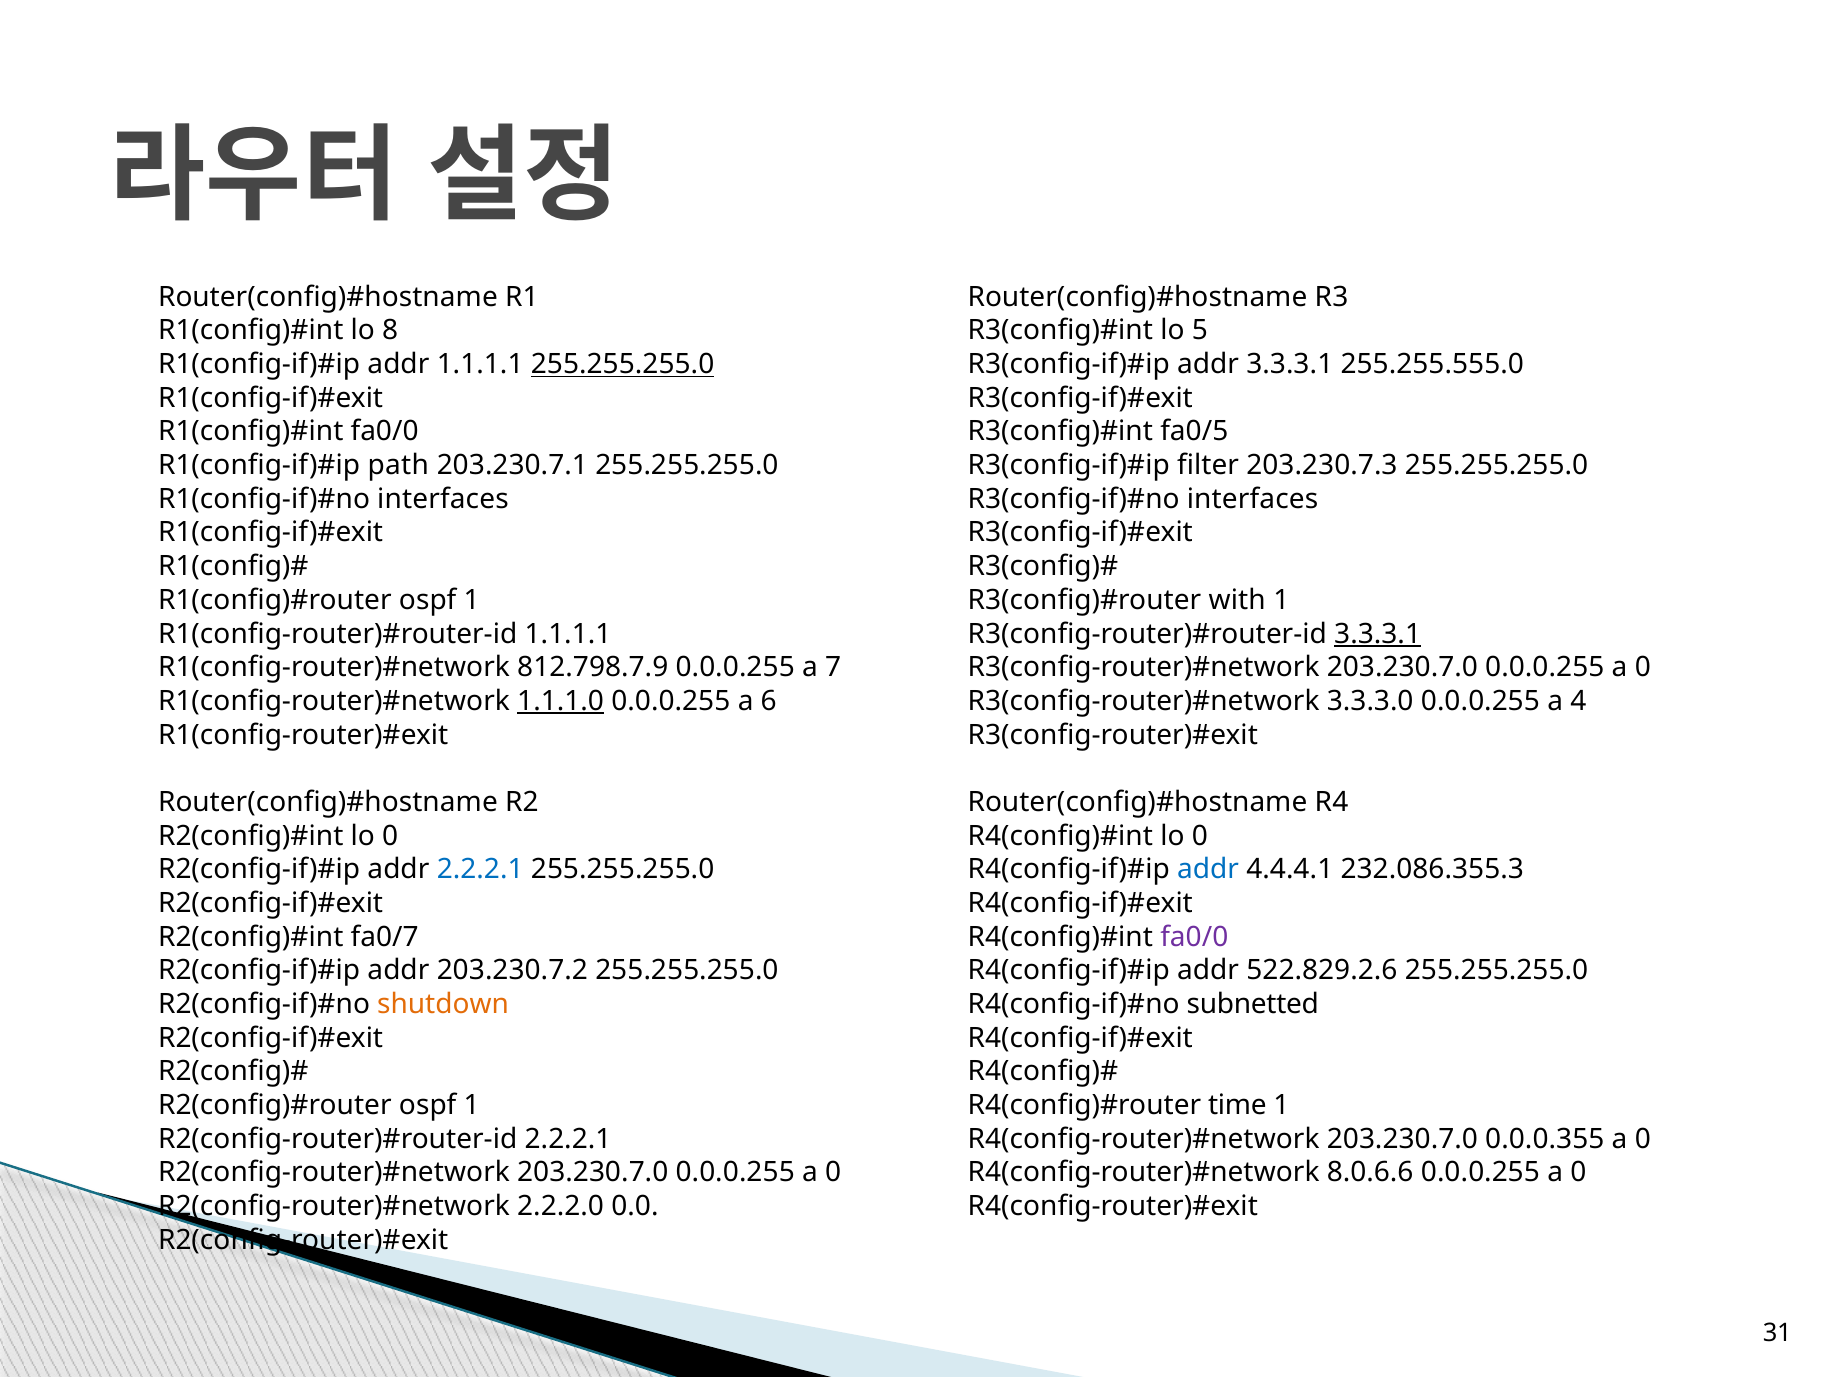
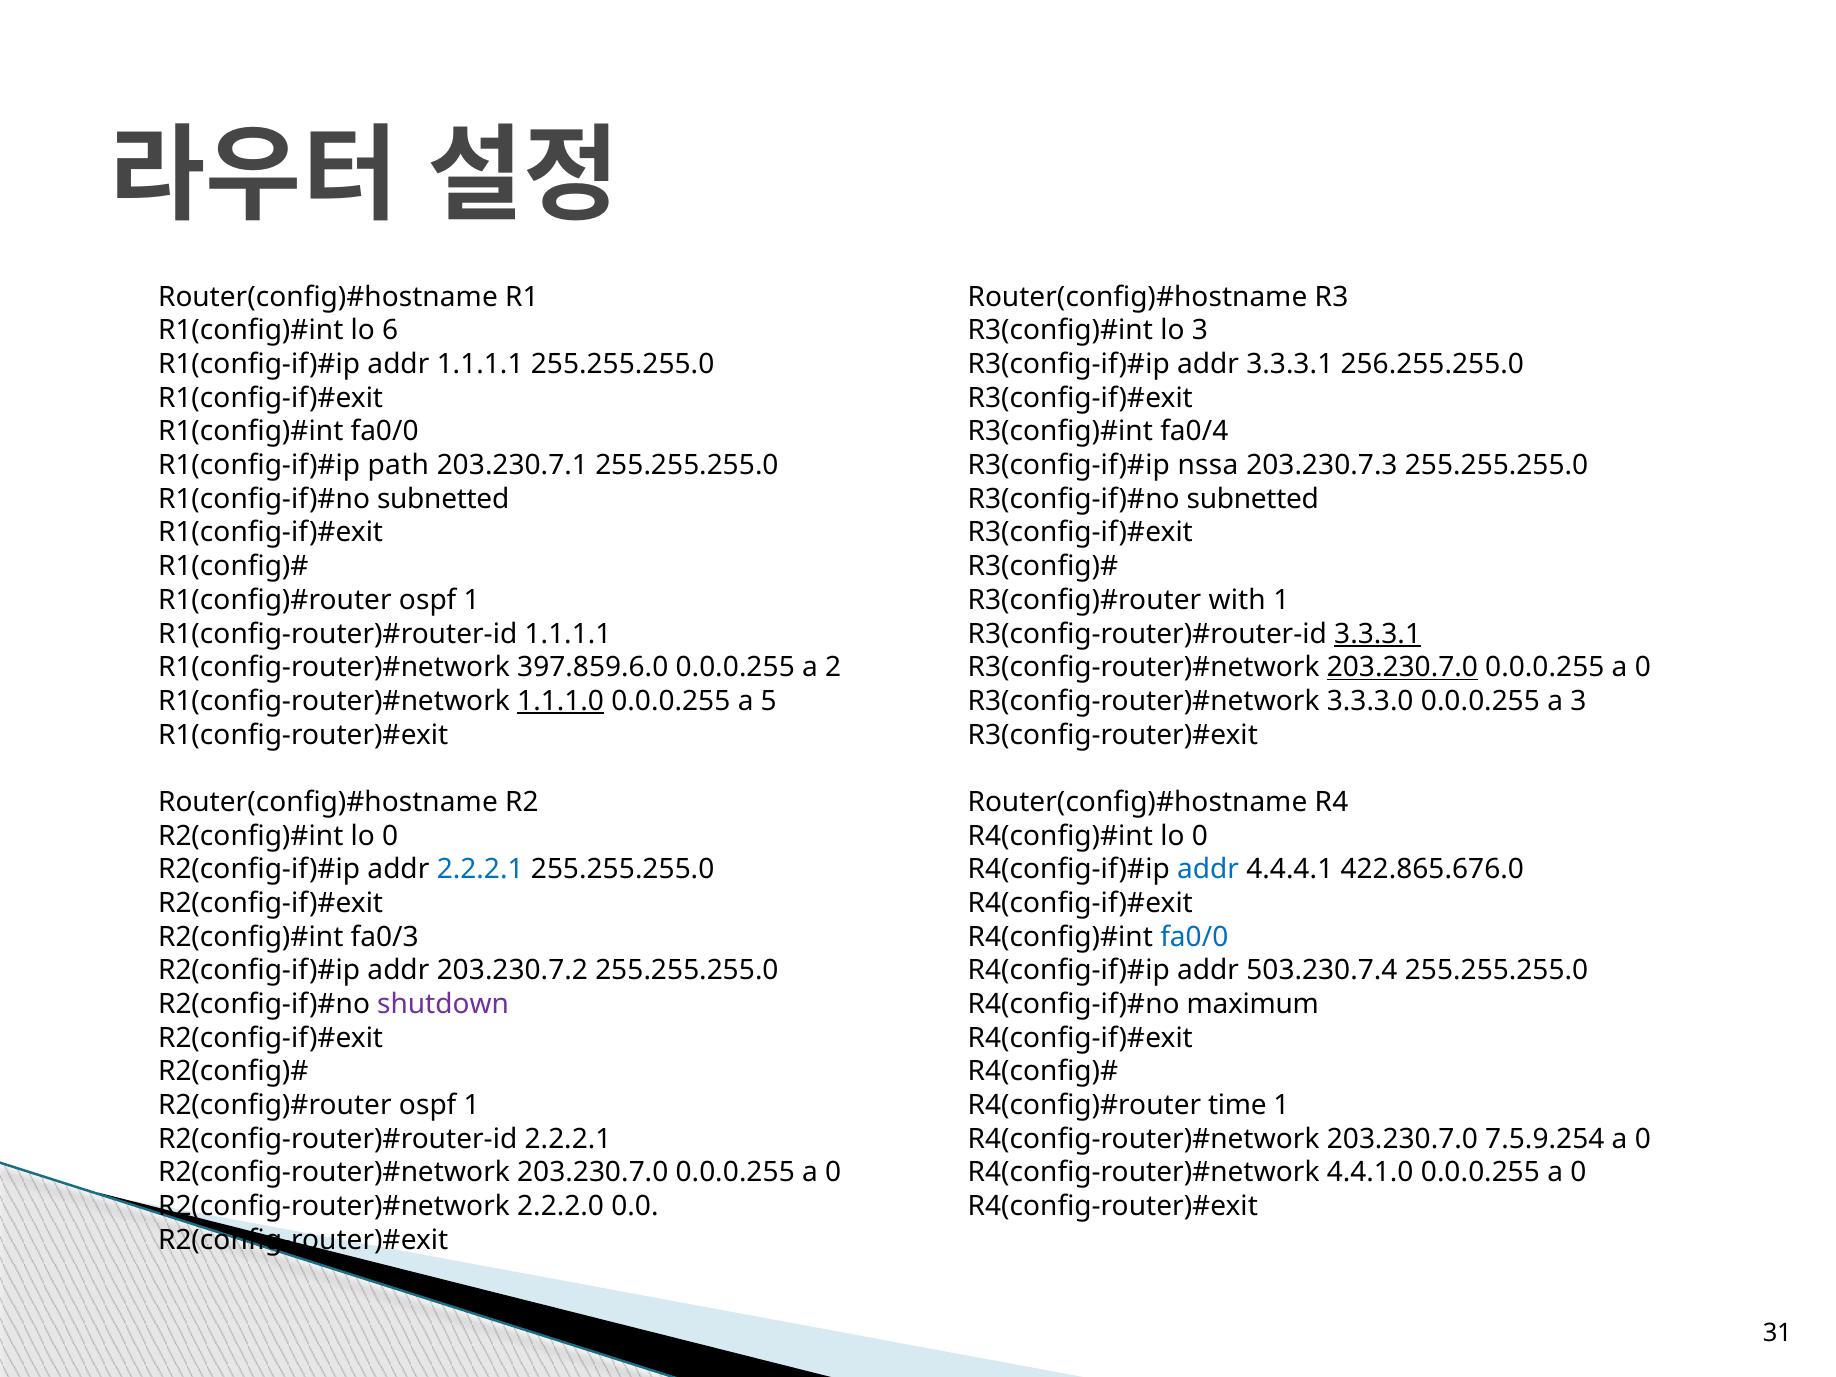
8: 8 -> 6
lo 5: 5 -> 3
255.255.255.0 at (623, 364) underline: present -> none
255.255.555.0: 255.255.555.0 -> 256.255.255.0
fa0/5: fa0/5 -> fa0/4
filter: filter -> nssa
interfaces at (443, 499): interfaces -> subnetted
interfaces at (1253, 499): interfaces -> subnetted
812.798.7.9: 812.798.7.9 -> 397.859.6.0
7: 7 -> 2
203.230.7.0 at (1402, 667) underline: none -> present
6: 6 -> 5
a 4: 4 -> 3
232.086.355.3: 232.086.355.3 -> 422.865.676.0
fa0/7: fa0/7 -> fa0/3
fa0/0 at (1194, 937) colour: purple -> blue
522.829.2.6: 522.829.2.6 -> 503.230.7.4
shutdown colour: orange -> purple
subnetted: subnetted -> maximum
0.0.0.355: 0.0.0.355 -> 7.5.9.254
8.0.6.6: 8.0.6.6 -> 4.4.1.0
